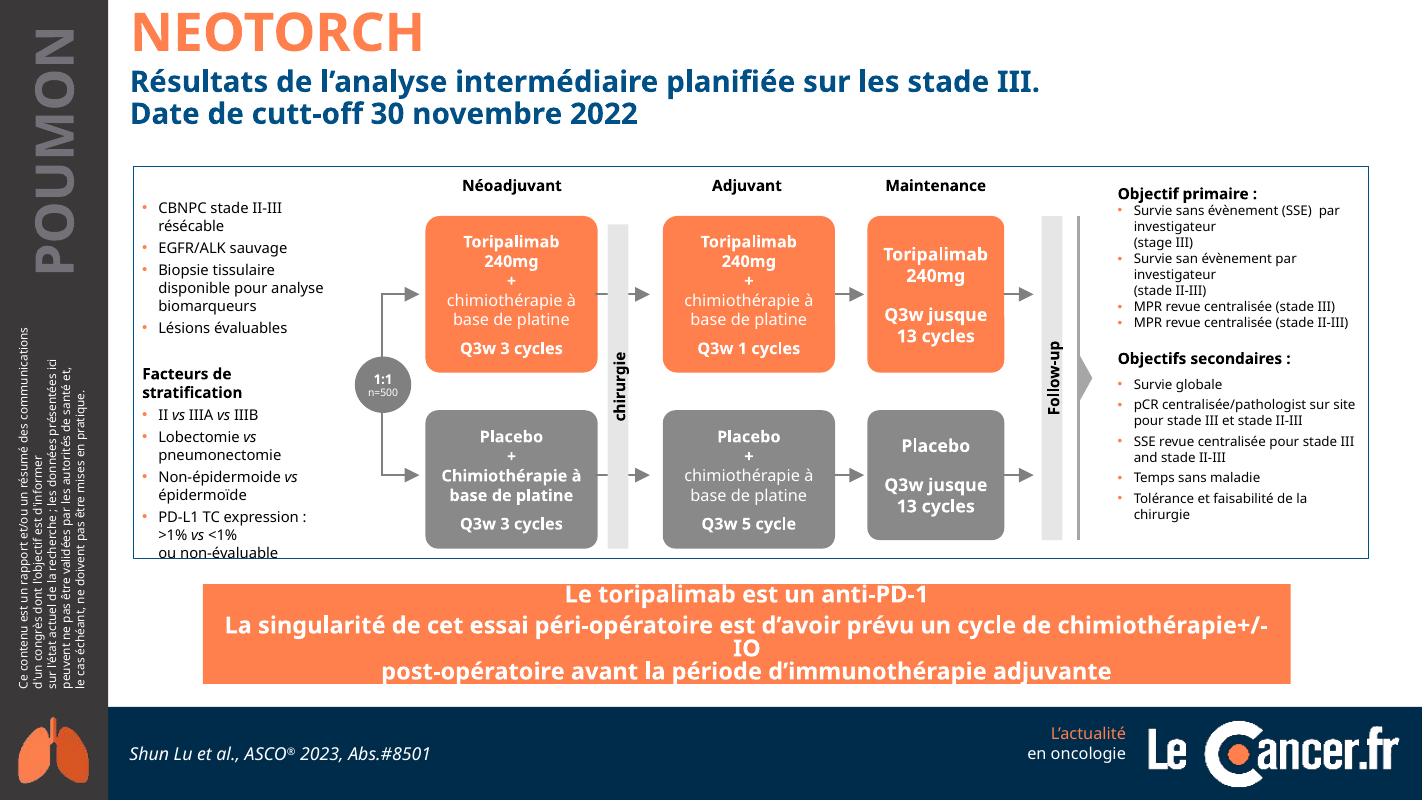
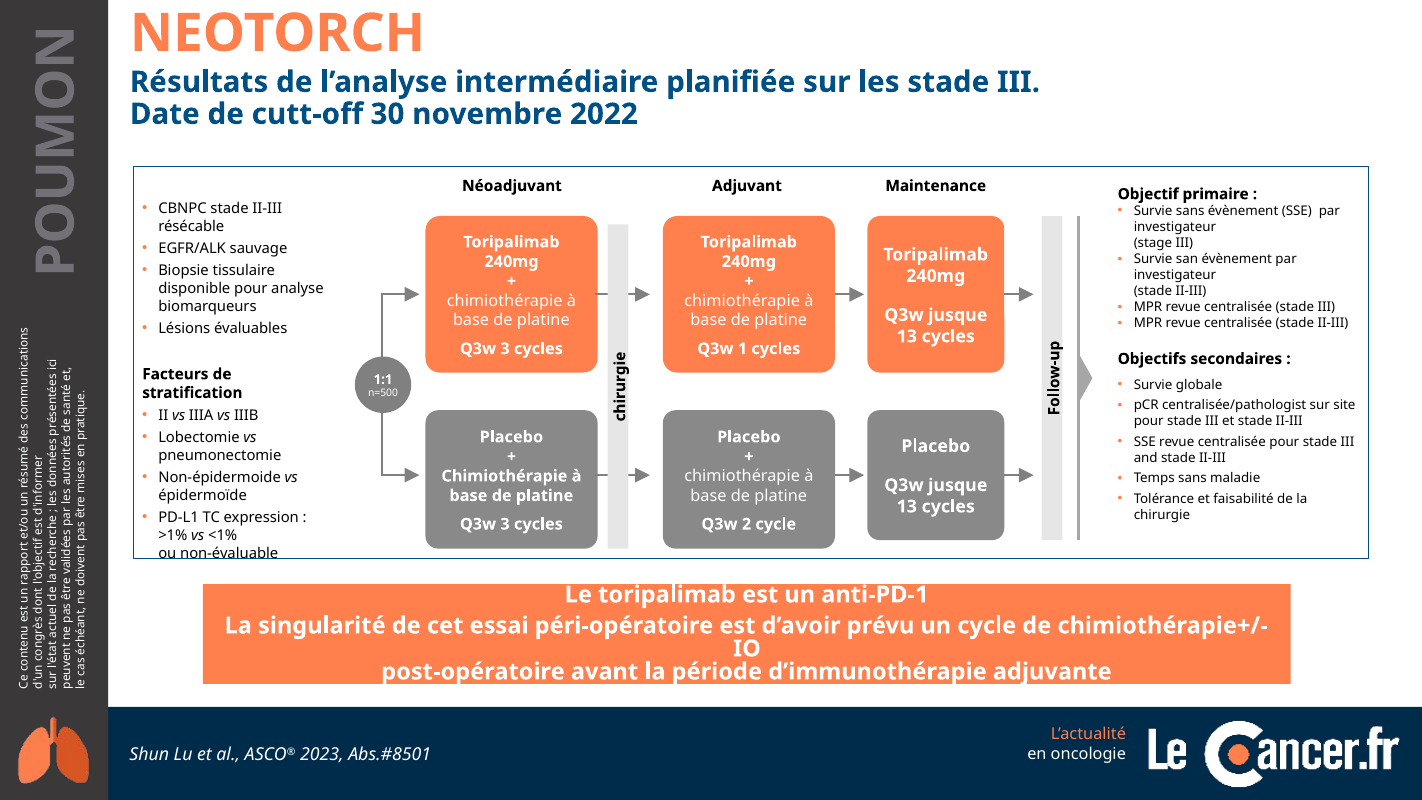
5: 5 -> 2
